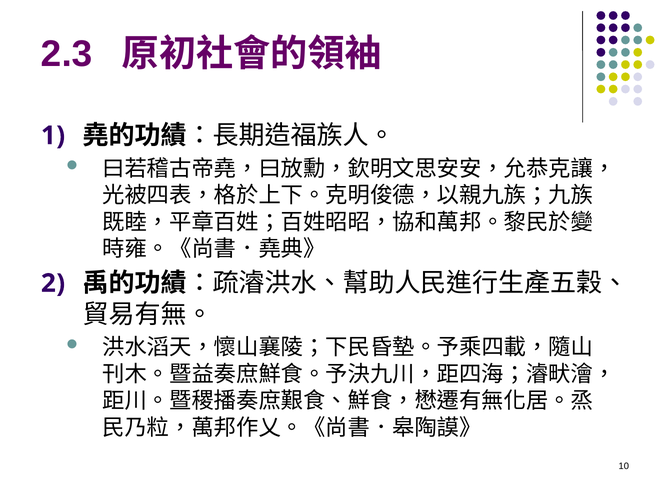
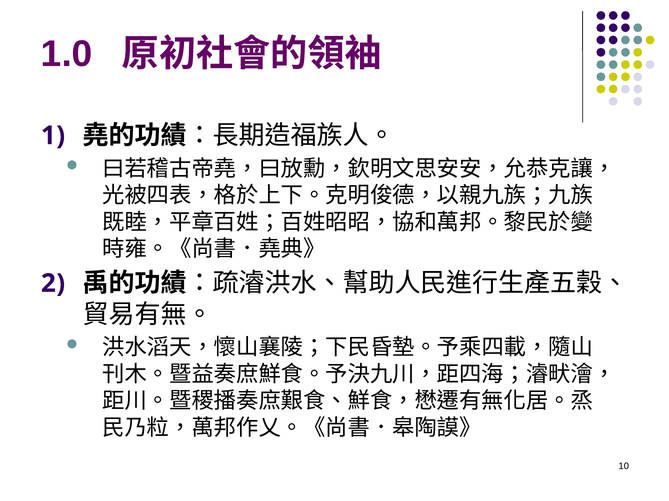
2.3: 2.3 -> 1.0
